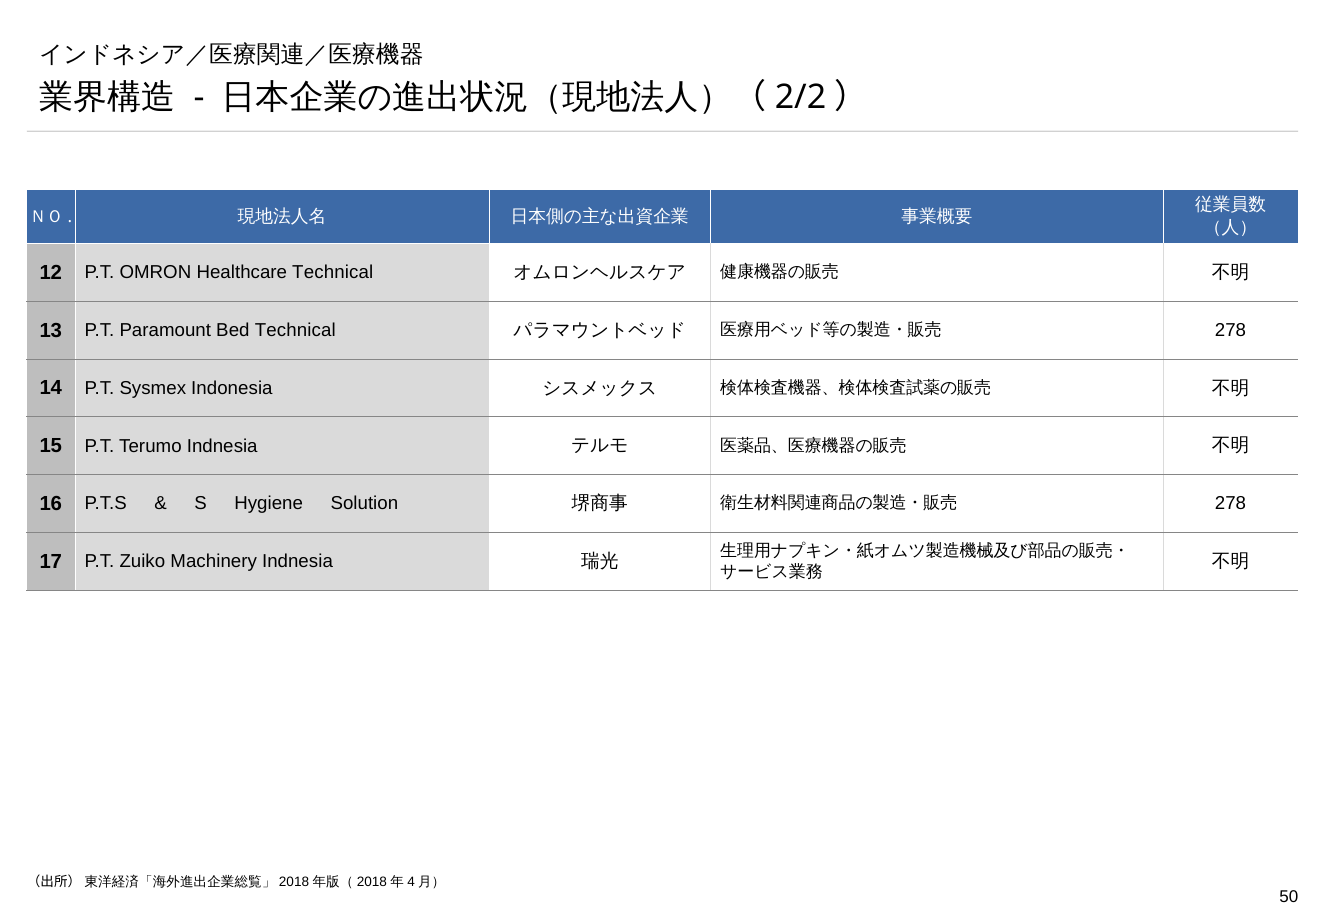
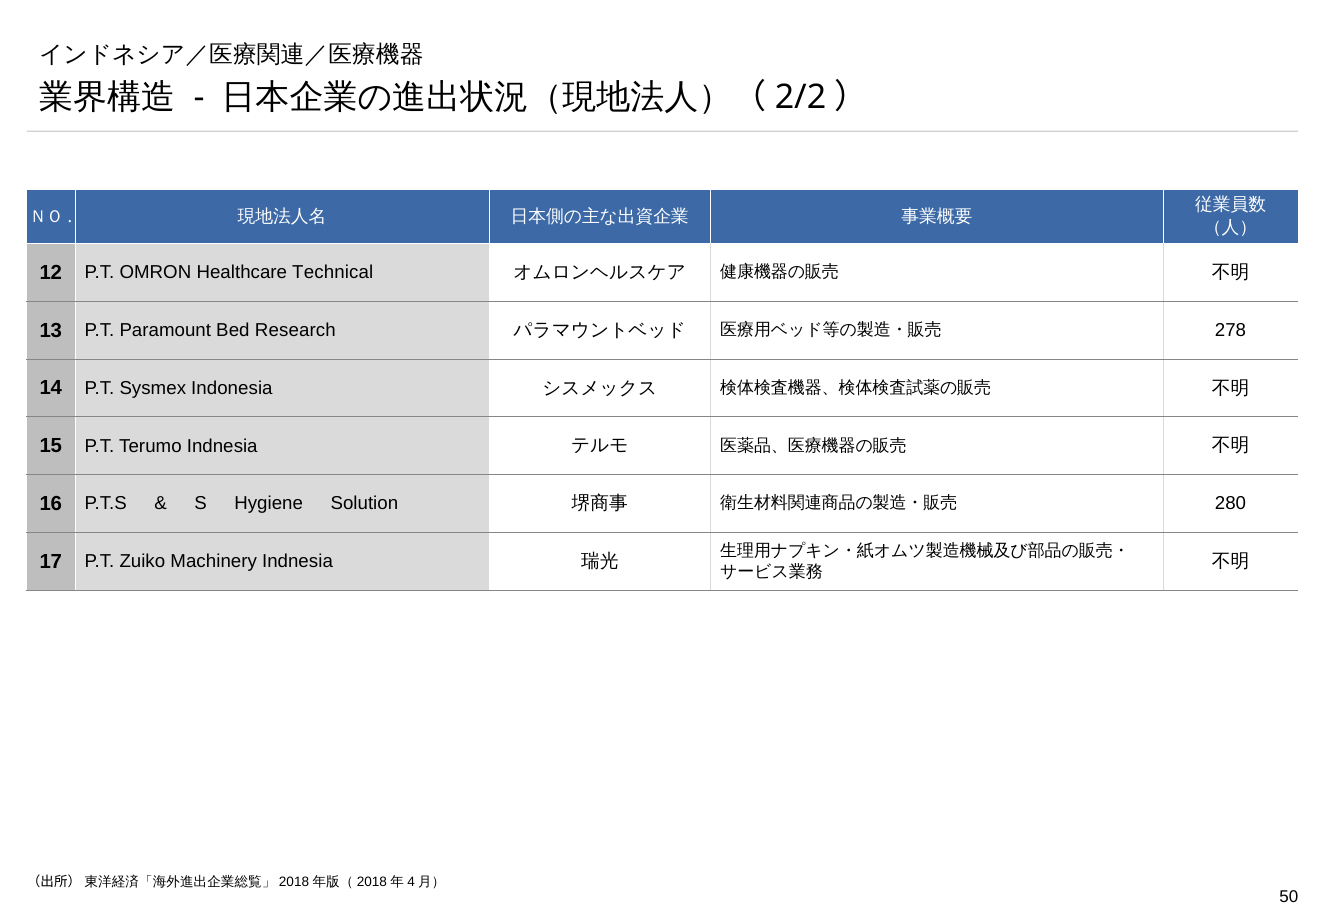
Bed Technical: Technical -> Research
278 at (1231, 504): 278 -> 280
